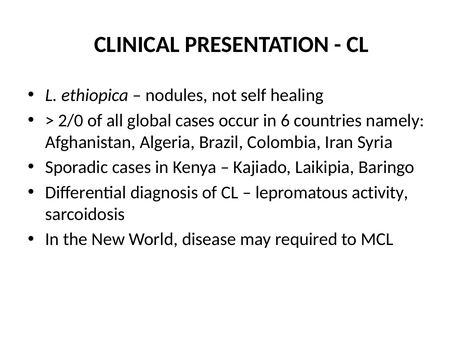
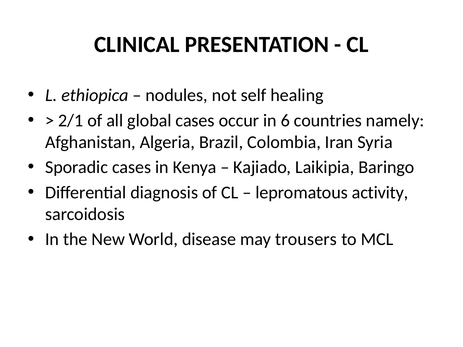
2/0: 2/0 -> 2/1
required: required -> trousers
